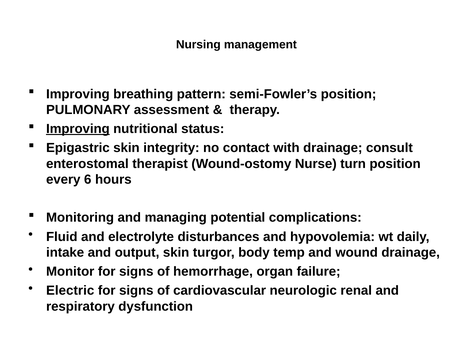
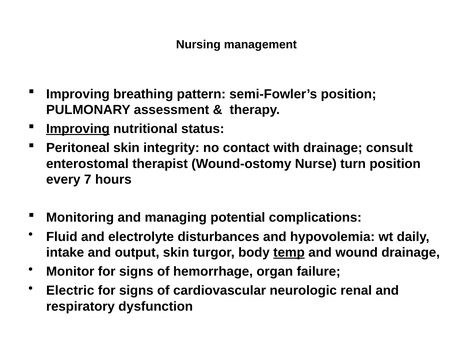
Epigastric: Epigastric -> Peritoneal
6: 6 -> 7
temp underline: none -> present
